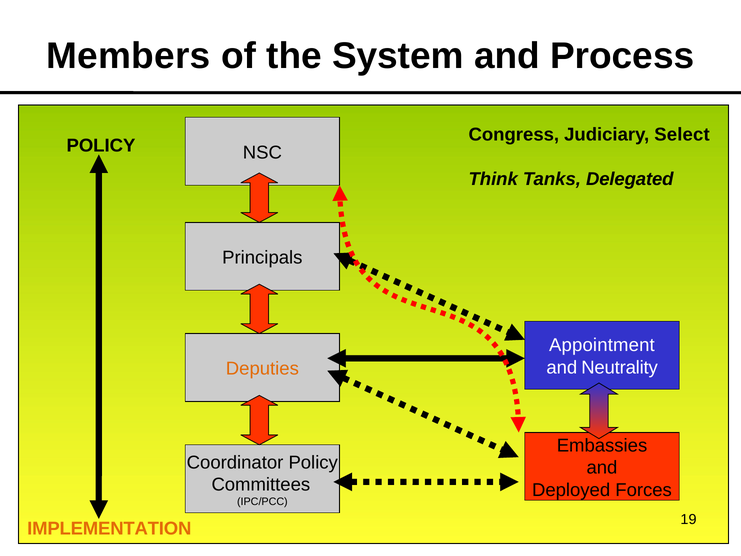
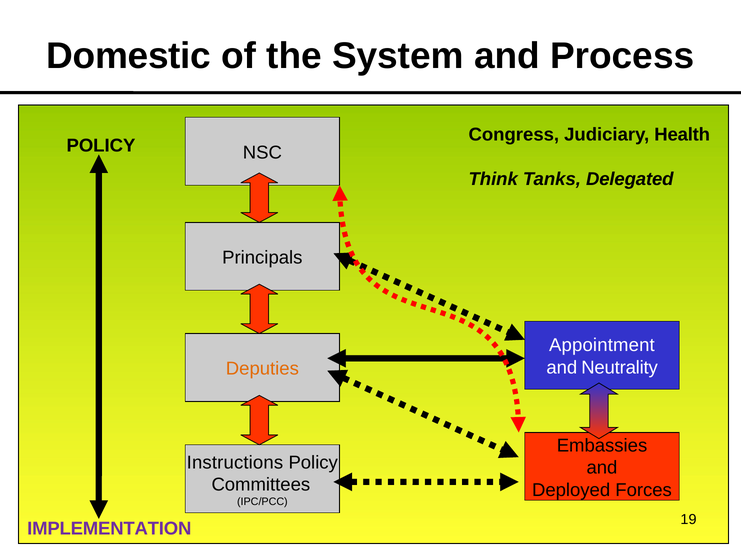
Members: Members -> Domestic
Select: Select -> Health
Coordinator: Coordinator -> Instructions
IMPLEMENTATION colour: orange -> purple
